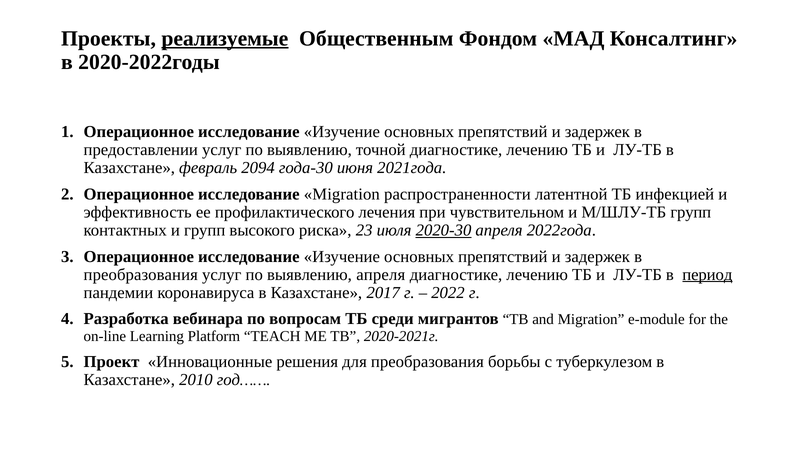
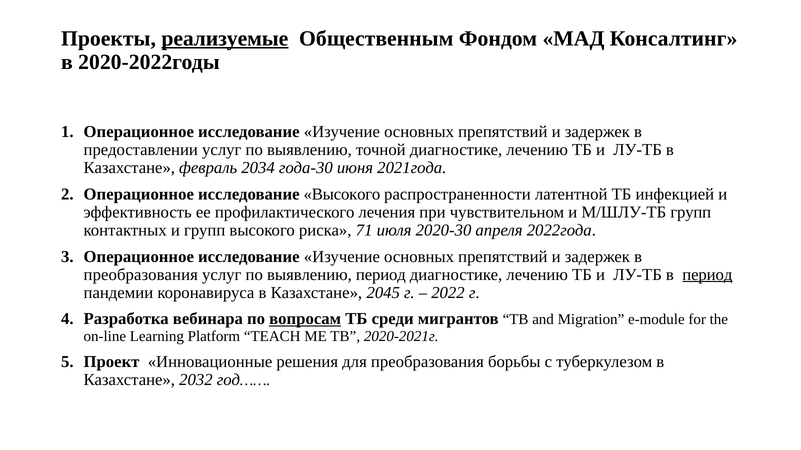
2094: 2094 -> 2034
исследование Migration: Migration -> Высокого
23: 23 -> 71
2020-30 underline: present -> none
выявлению апреля: апреля -> период
2017: 2017 -> 2045
вопросам underline: none -> present
2010: 2010 -> 2032
